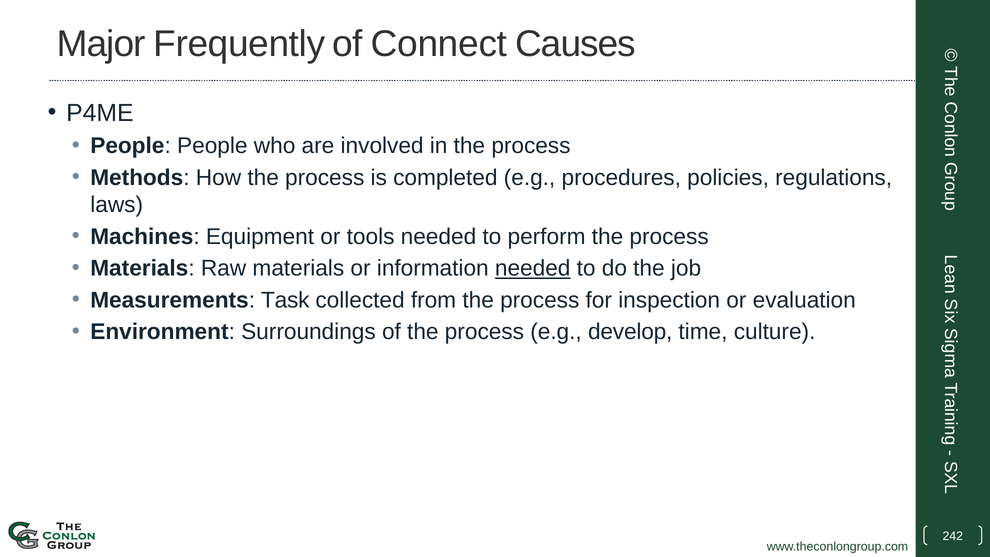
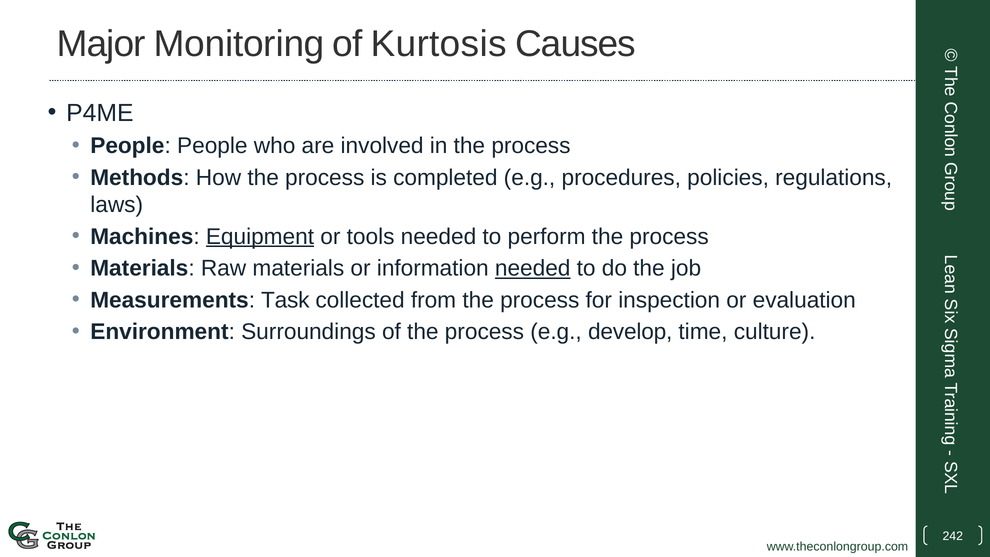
Frequently: Frequently -> Monitoring
Connect: Connect -> Kurtosis
Equipment underline: none -> present
